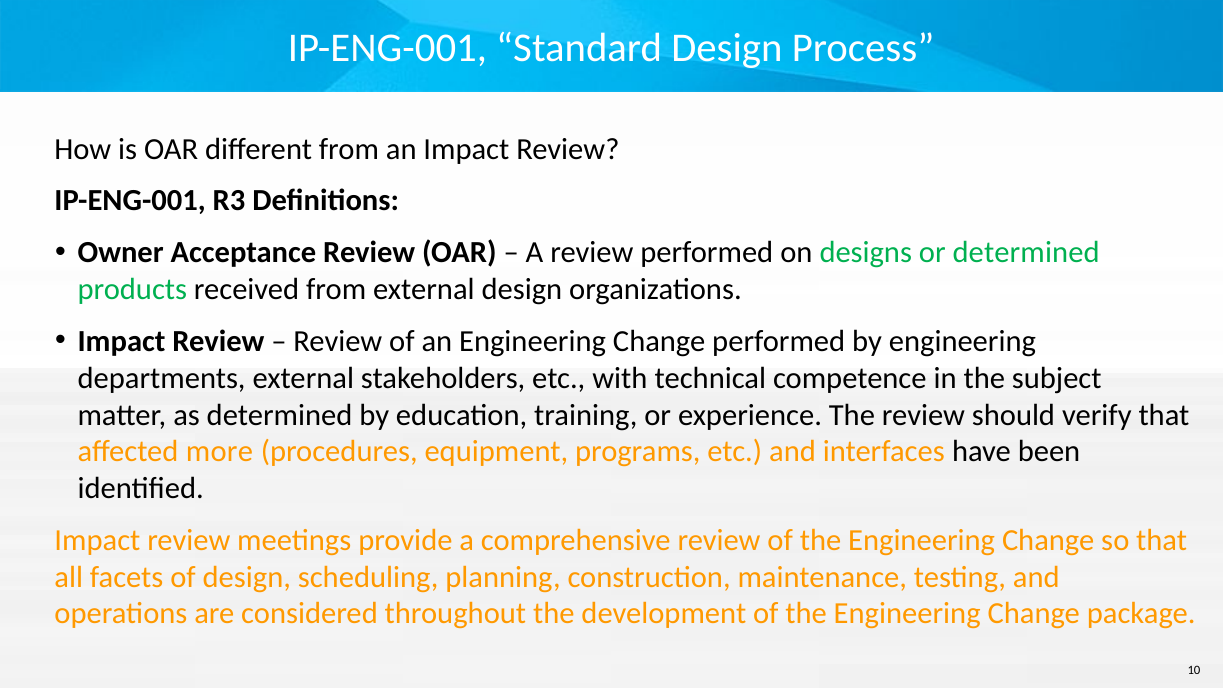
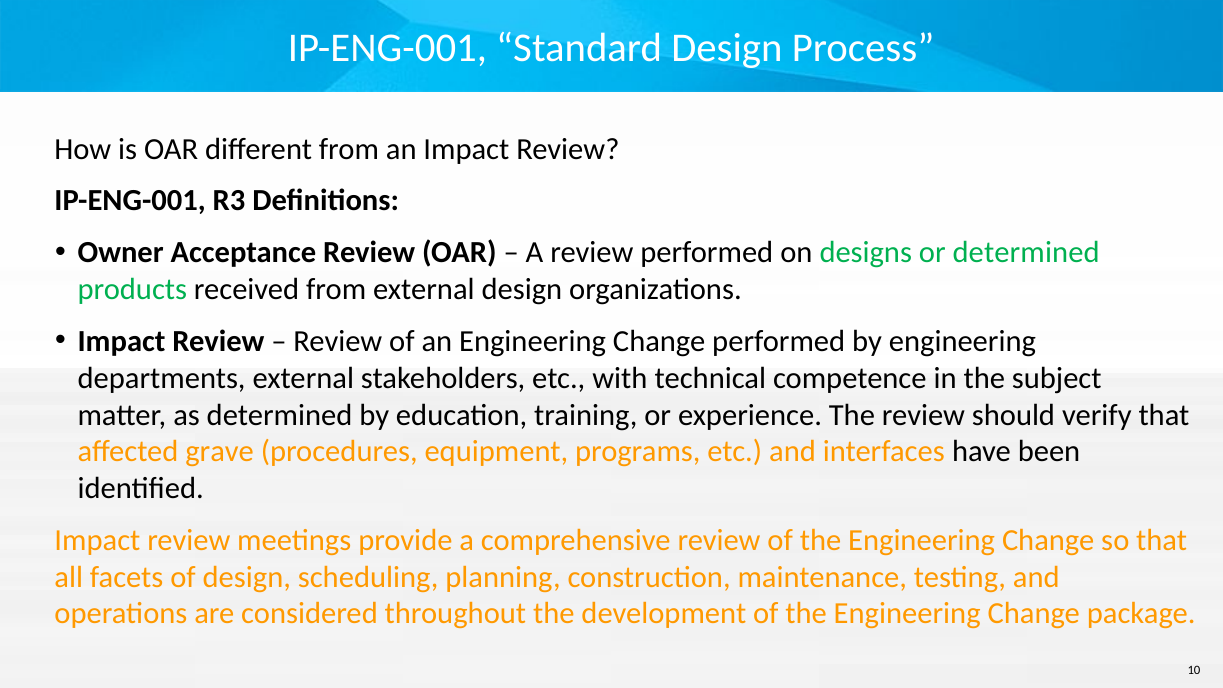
more: more -> grave
